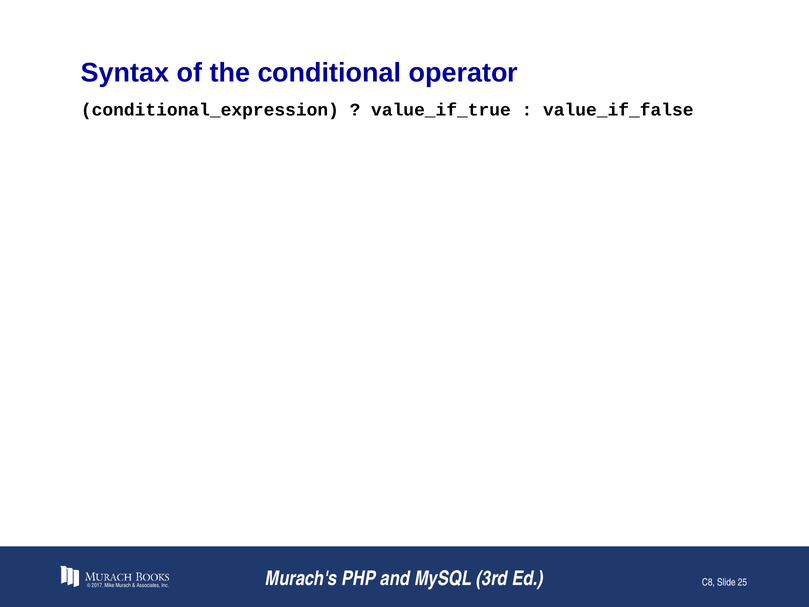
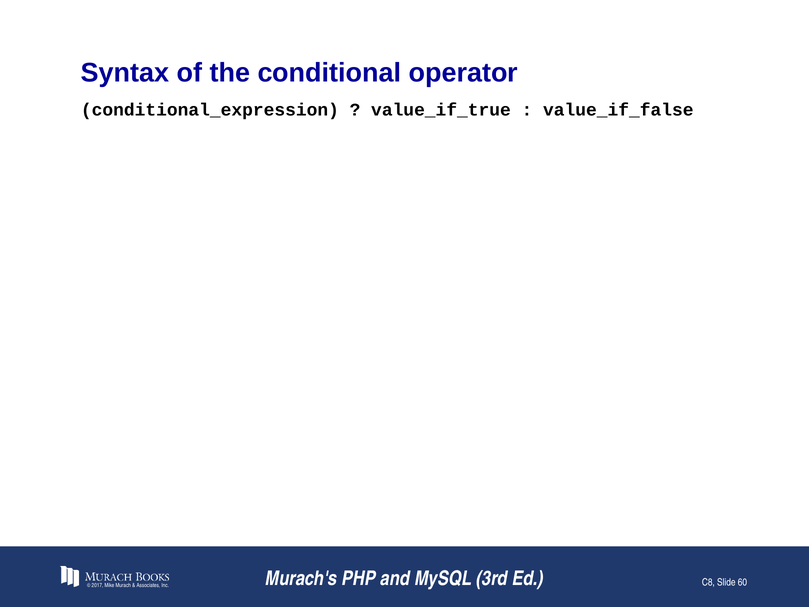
25: 25 -> 60
